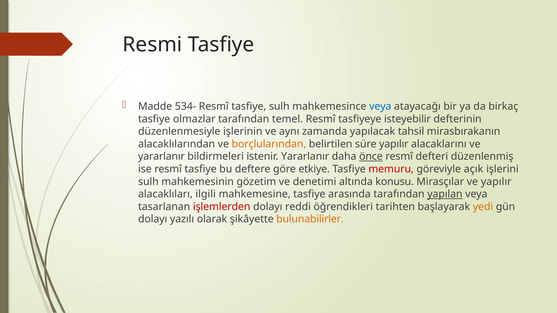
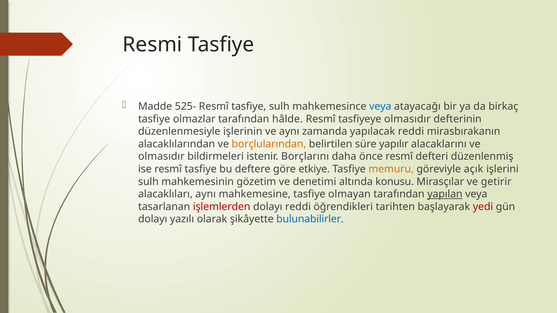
534-: 534- -> 525-
temel: temel -> hâlde
tasfiyeye isteyebilir: isteyebilir -> olmasıdır
yapılacak tahsil: tahsil -> reddi
yararlanır at (161, 157): yararlanır -> olmasıdır
istenir Yararlanır: Yararlanır -> Borçlarını
önce underline: present -> none
memuru colour: red -> orange
ve yapılır: yapılır -> getirir
alacaklıları ilgili: ilgili -> aynı
arasında: arasında -> olmayan
yedi colour: orange -> red
bulunabilirler colour: orange -> blue
